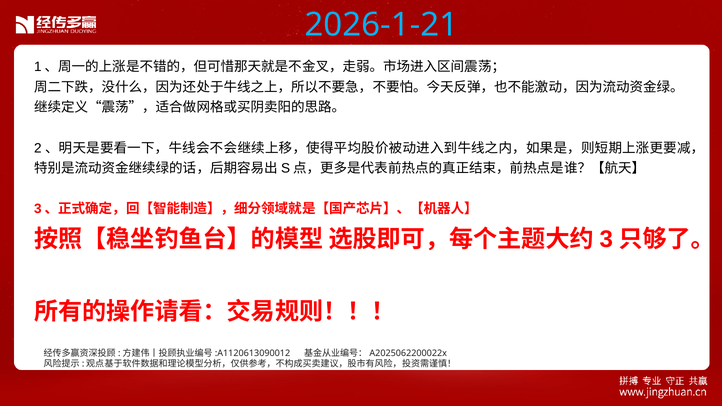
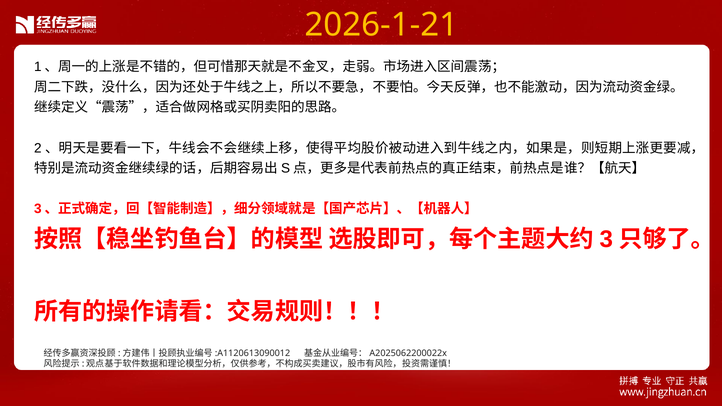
2026-1-21 colour: light blue -> yellow
